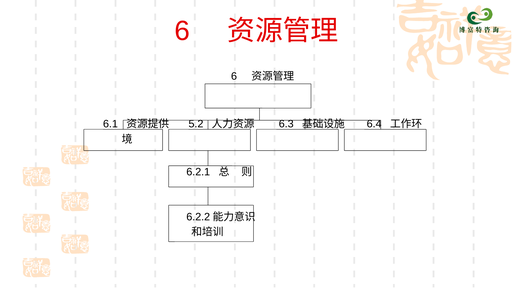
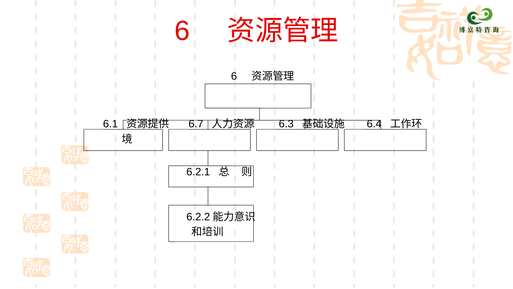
5.2: 5.2 -> 6.7
